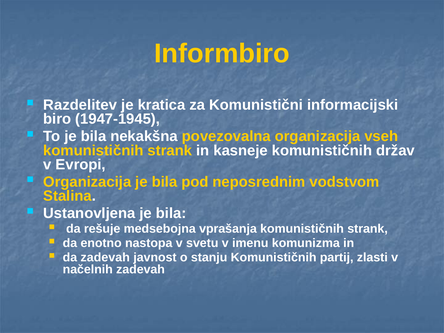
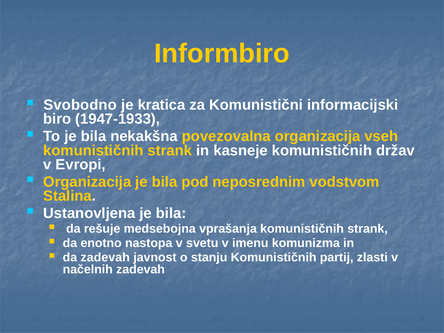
Razdelitev: Razdelitev -> Svobodno
1947-1945: 1947-1945 -> 1947-1933
